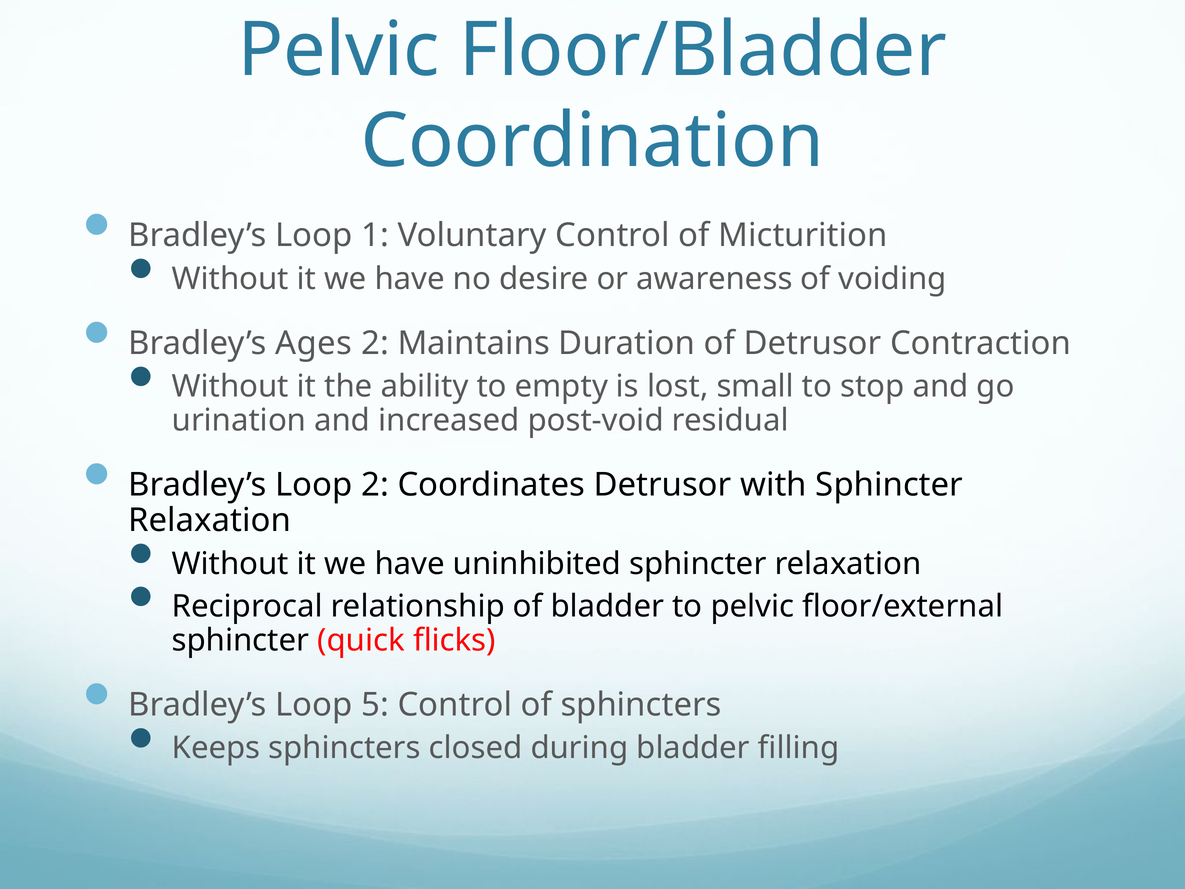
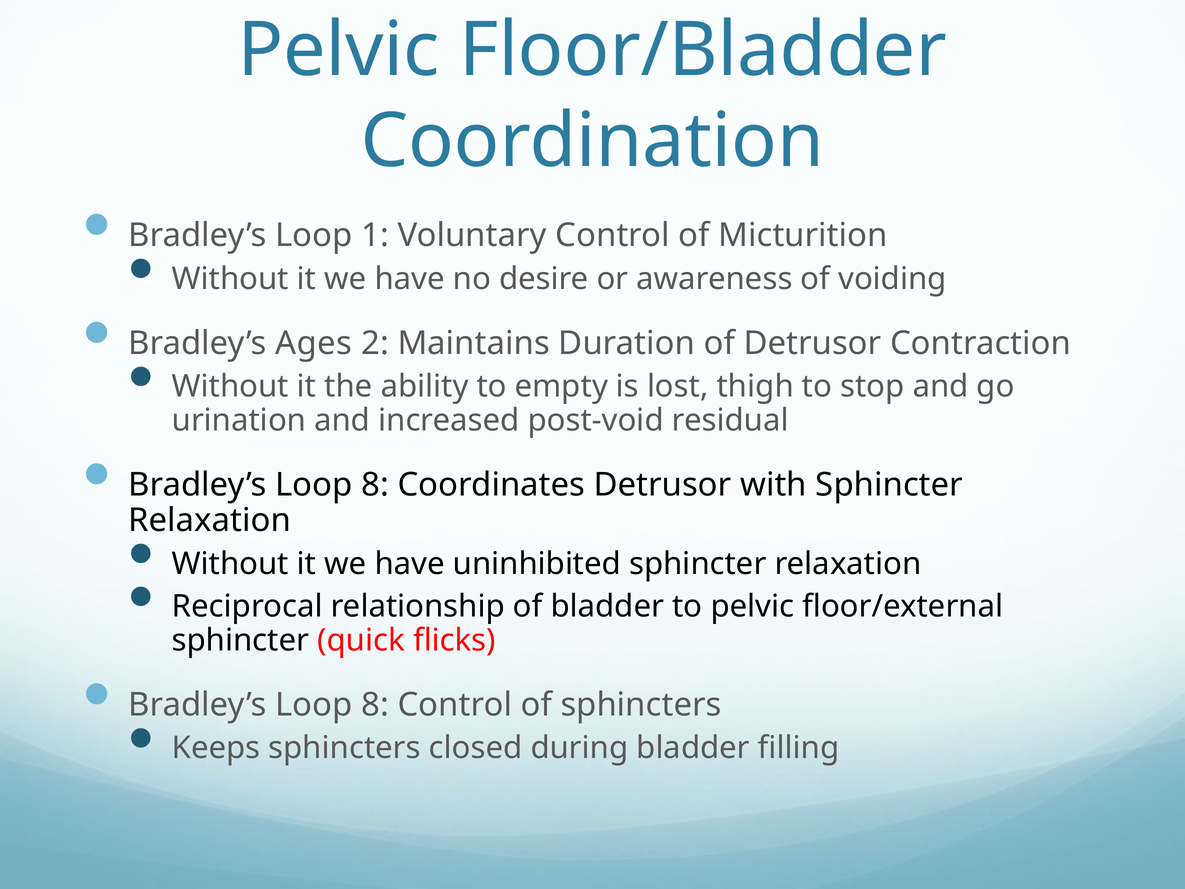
small: small -> thigh
2 at (375, 485): 2 -> 8
5 at (375, 705): 5 -> 8
